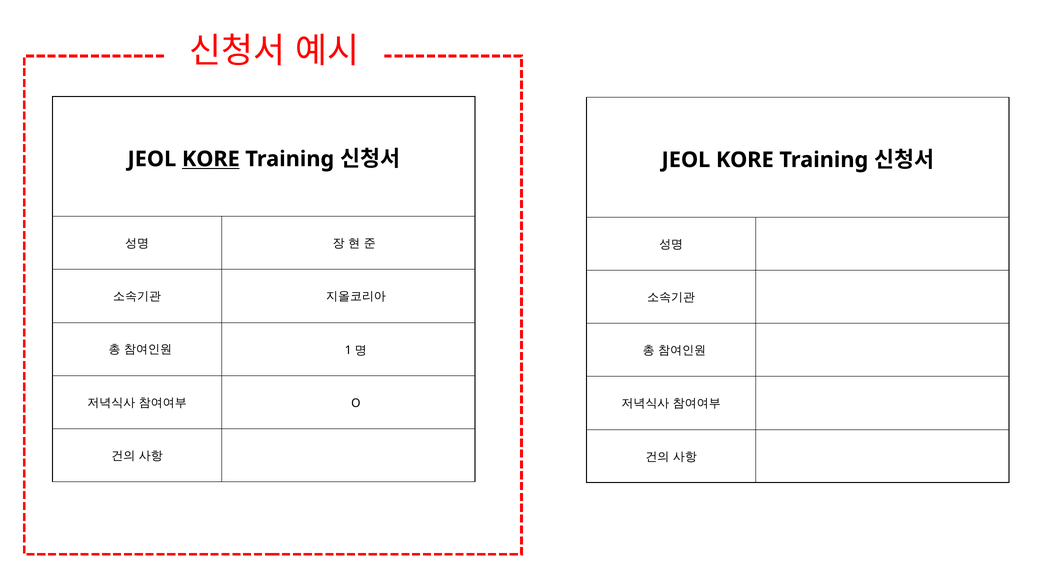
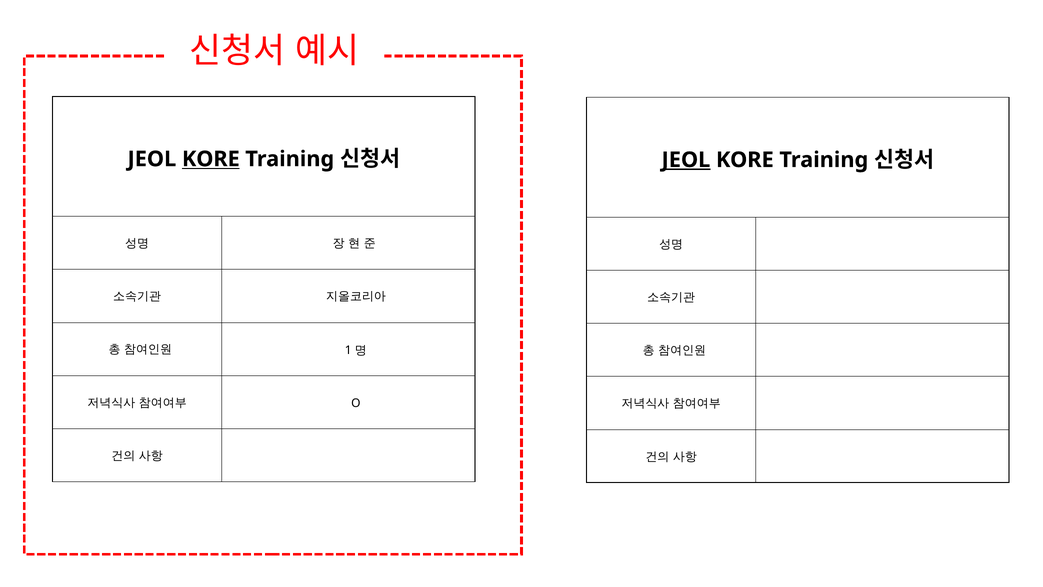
JEOL at (686, 160) underline: none -> present
